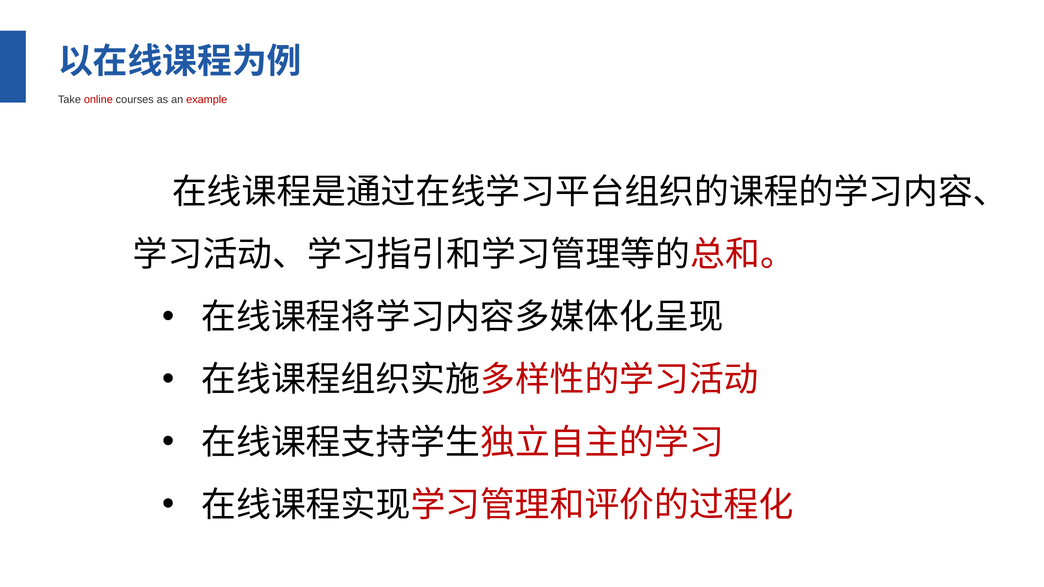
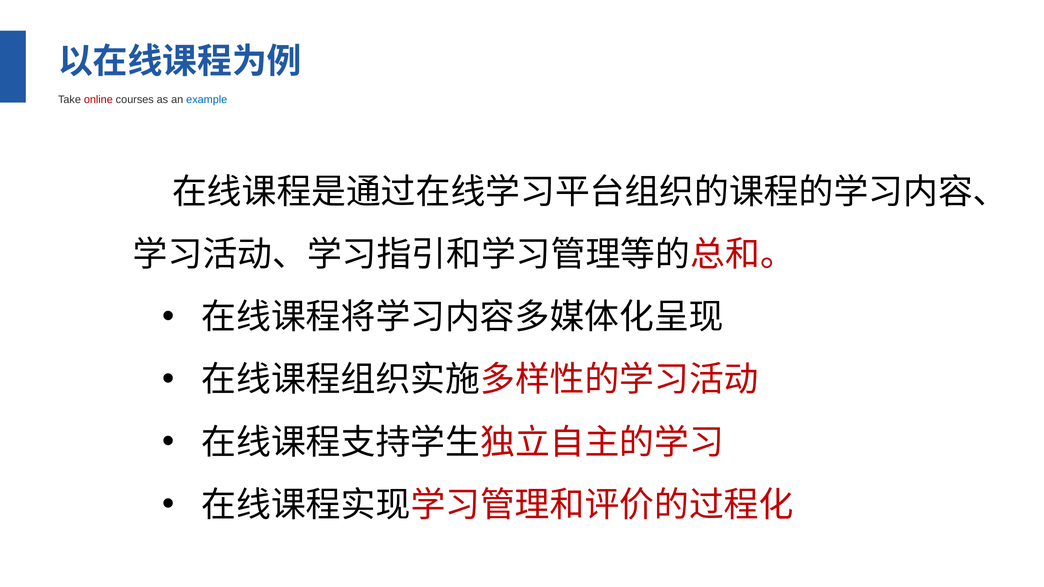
example colour: red -> blue
